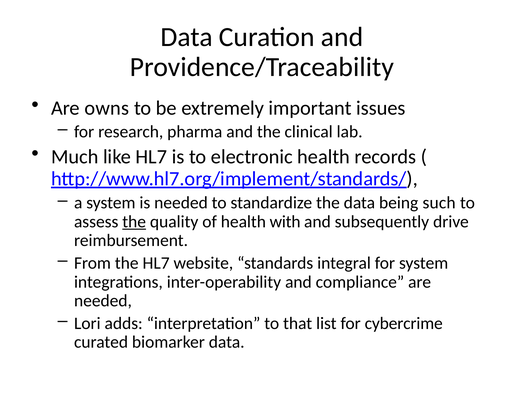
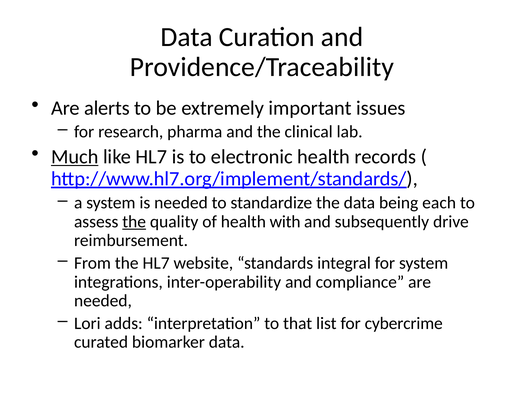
owns: owns -> alerts
Much underline: none -> present
such: such -> each
